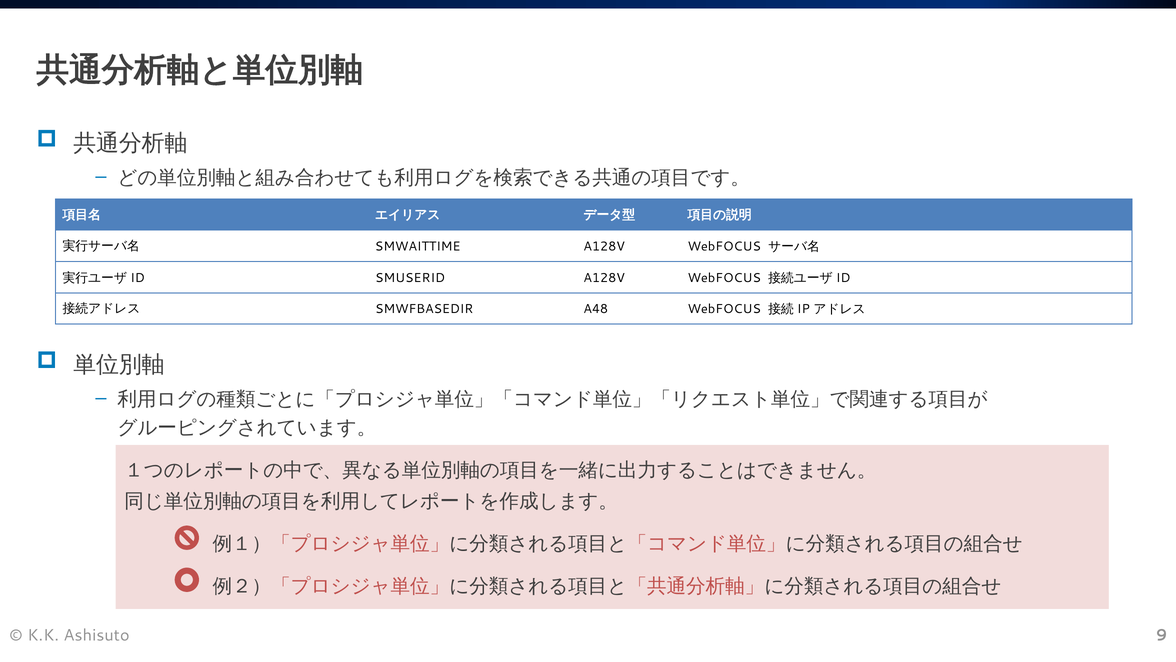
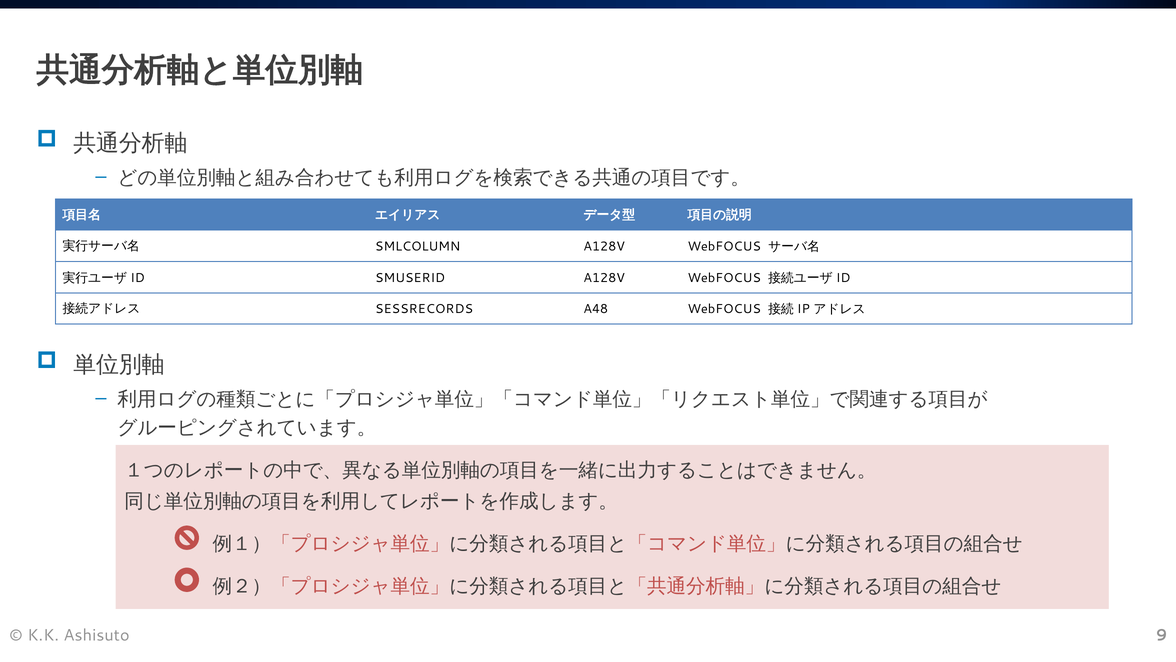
SMWAITTIME: SMWAITTIME -> SMLCOLUMN
SMWFBASEDIR: SMWFBASEDIR -> SESSRECORDS
